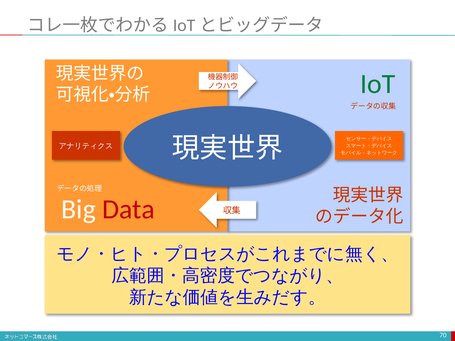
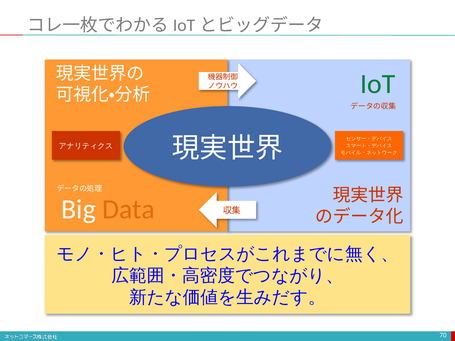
Data colour: red -> orange
